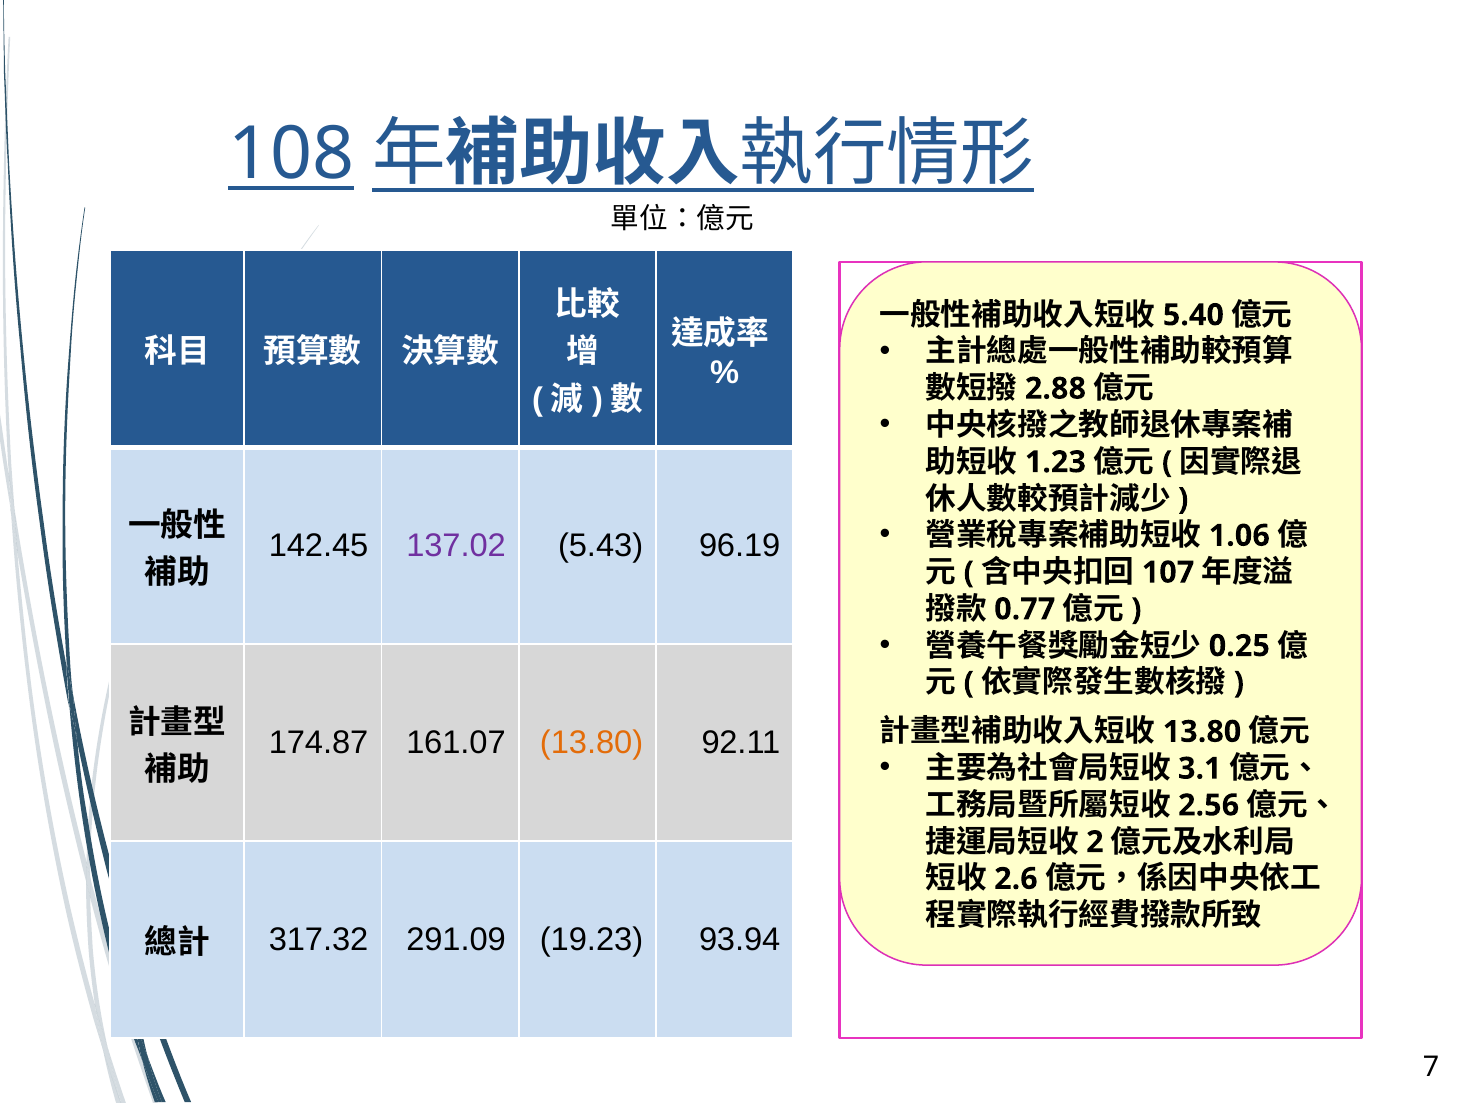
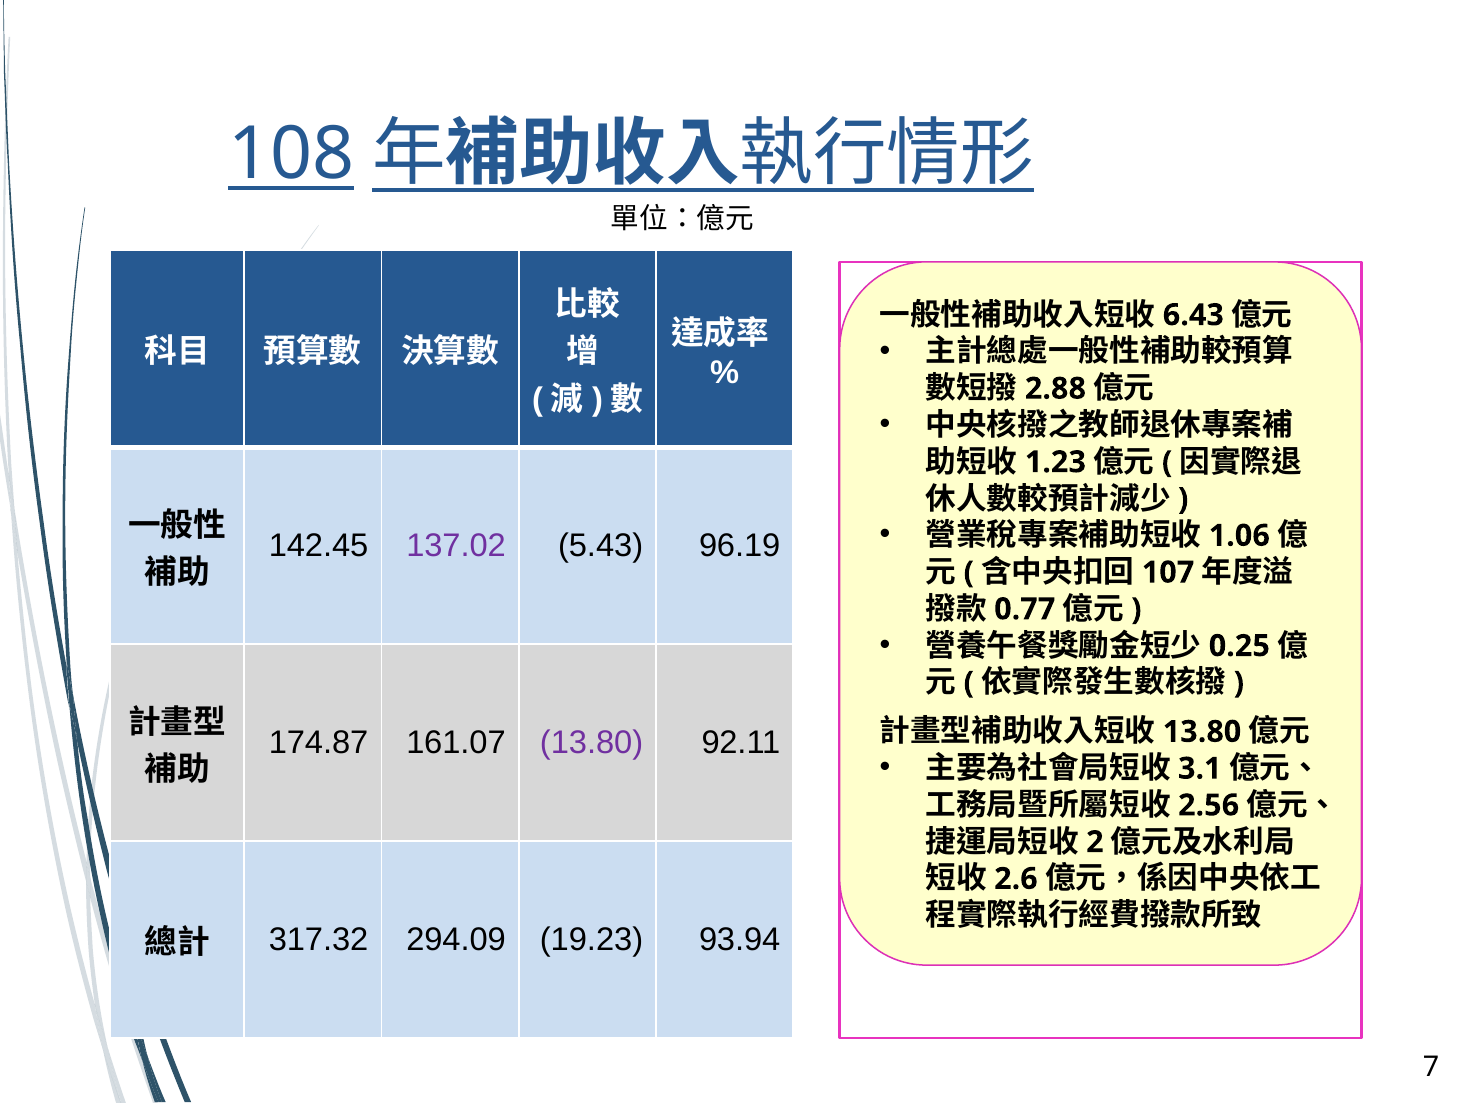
5.40: 5.40 -> 6.43
13.80 at (592, 743) colour: orange -> purple
291.09: 291.09 -> 294.09
